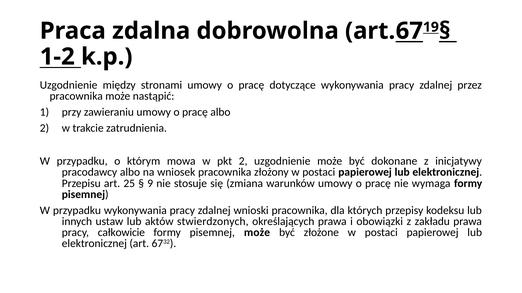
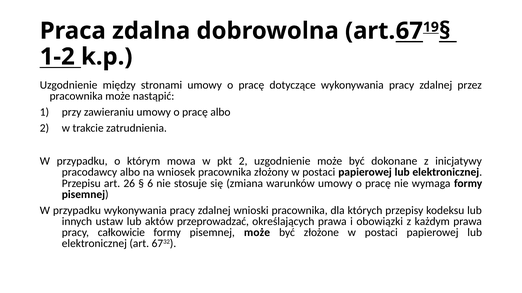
25: 25 -> 26
9: 9 -> 6
stwierdzonych: stwierdzonych -> przeprowadzać
zakładu: zakładu -> każdym
